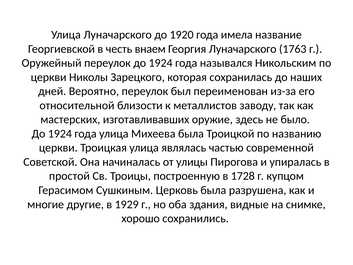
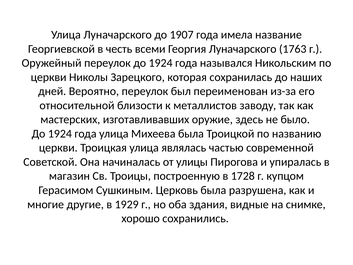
1920: 1920 -> 1907
внаем: внаем -> всеми
простой: простой -> магазин
